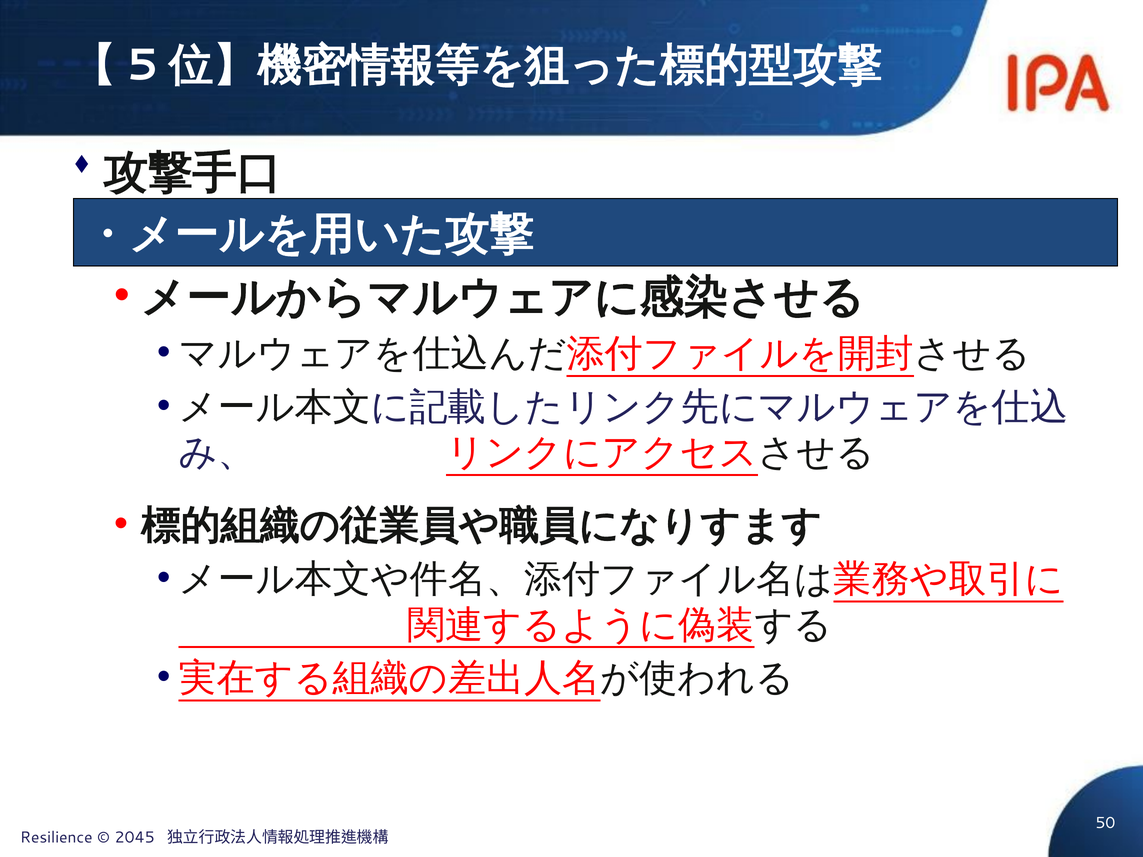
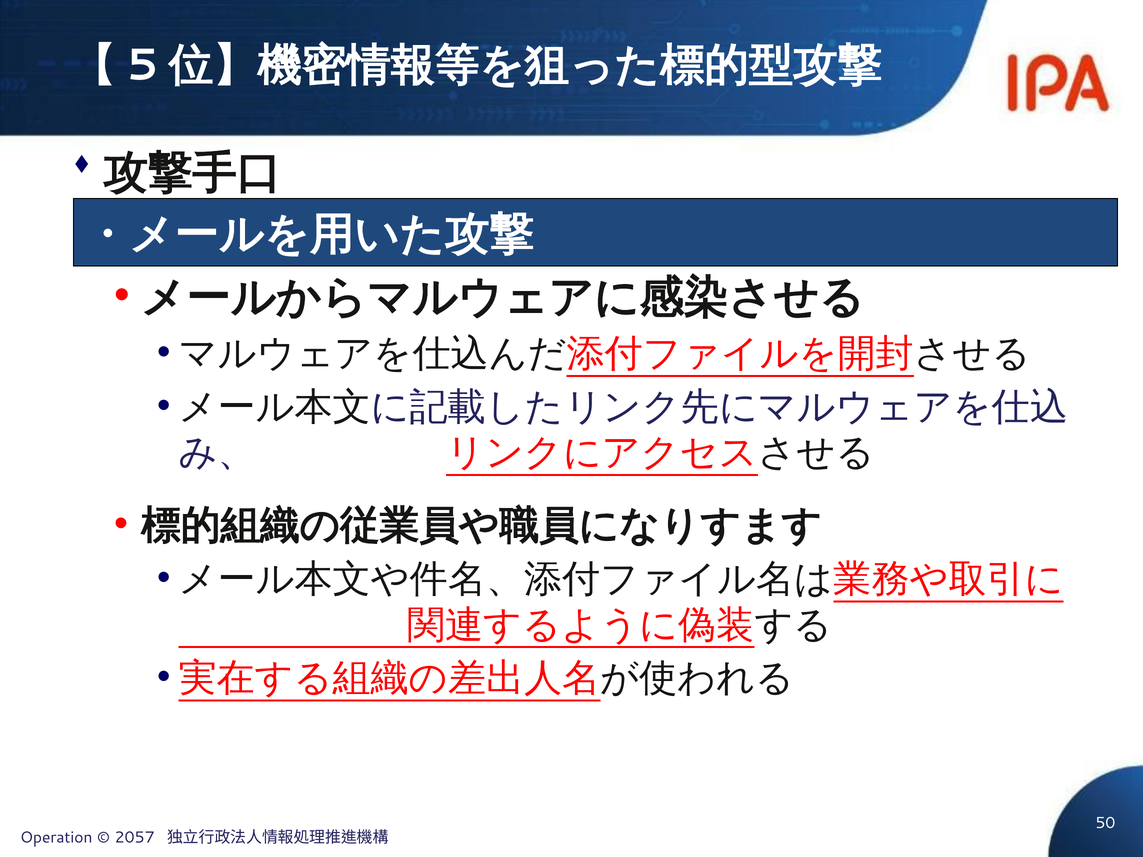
Resilience: Resilience -> Operation
2045: 2045 -> 2057
